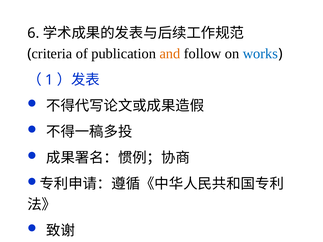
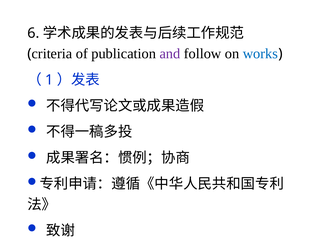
and colour: orange -> purple
